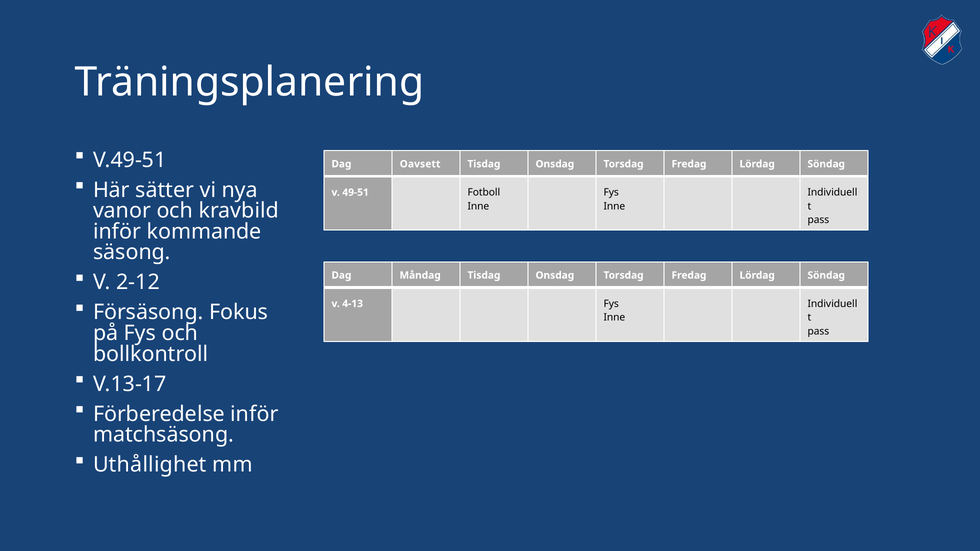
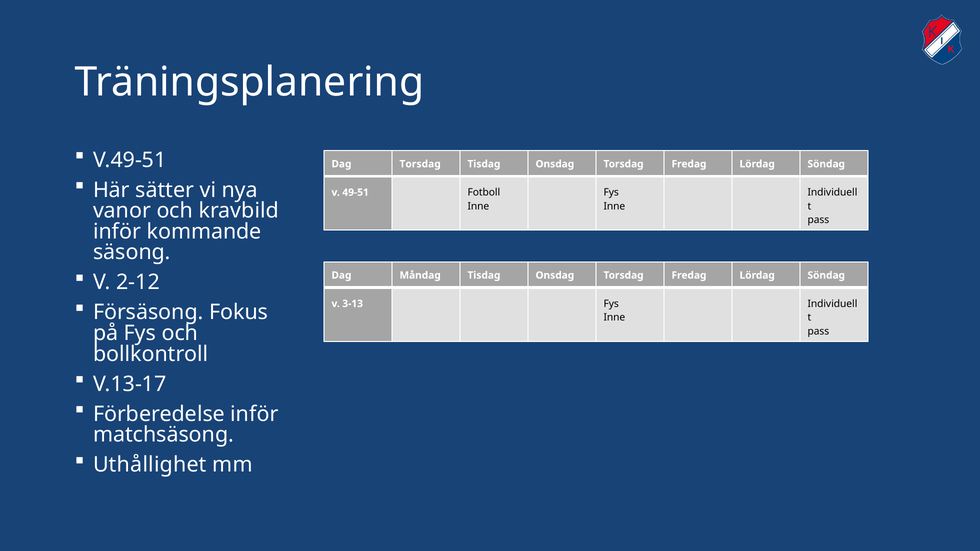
Dag Oavsett: Oavsett -> Torsdag
4-13: 4-13 -> 3-13
